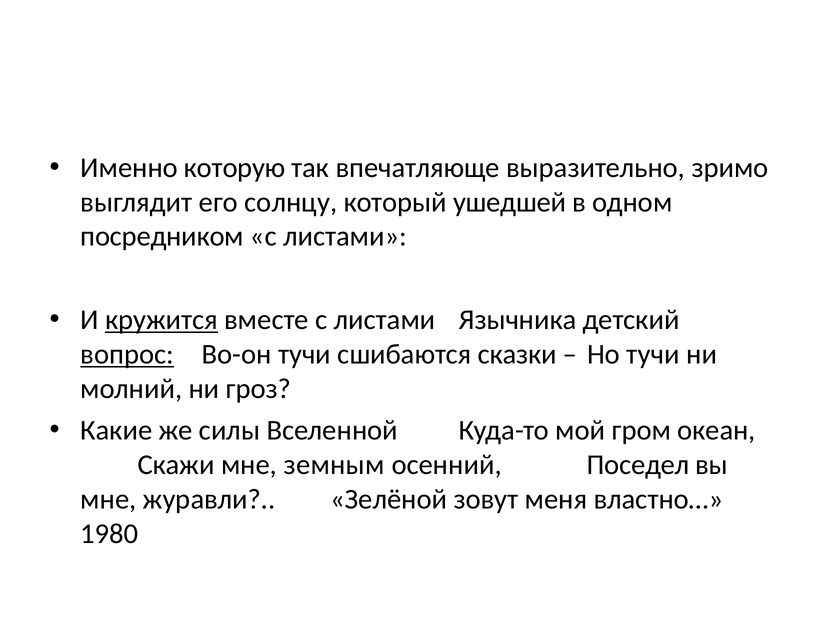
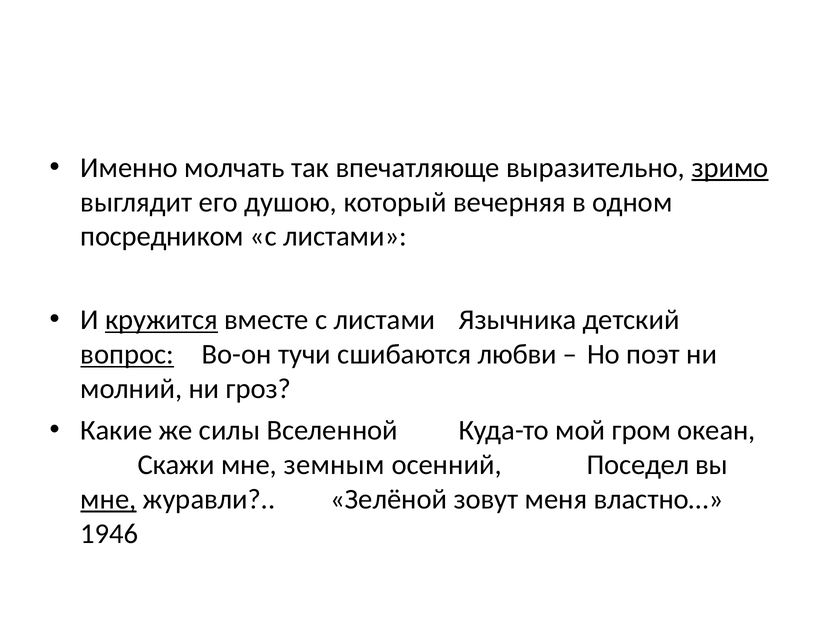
которую: которую -> молчать
зримо underline: none -> present
солнцу: солнцу -> душою
ушедшей: ушедшей -> вечерняя
сказки: сказки -> любви
Но тучи: тучи -> поэт
мне at (108, 499) underline: none -> present
1980: 1980 -> 1946
